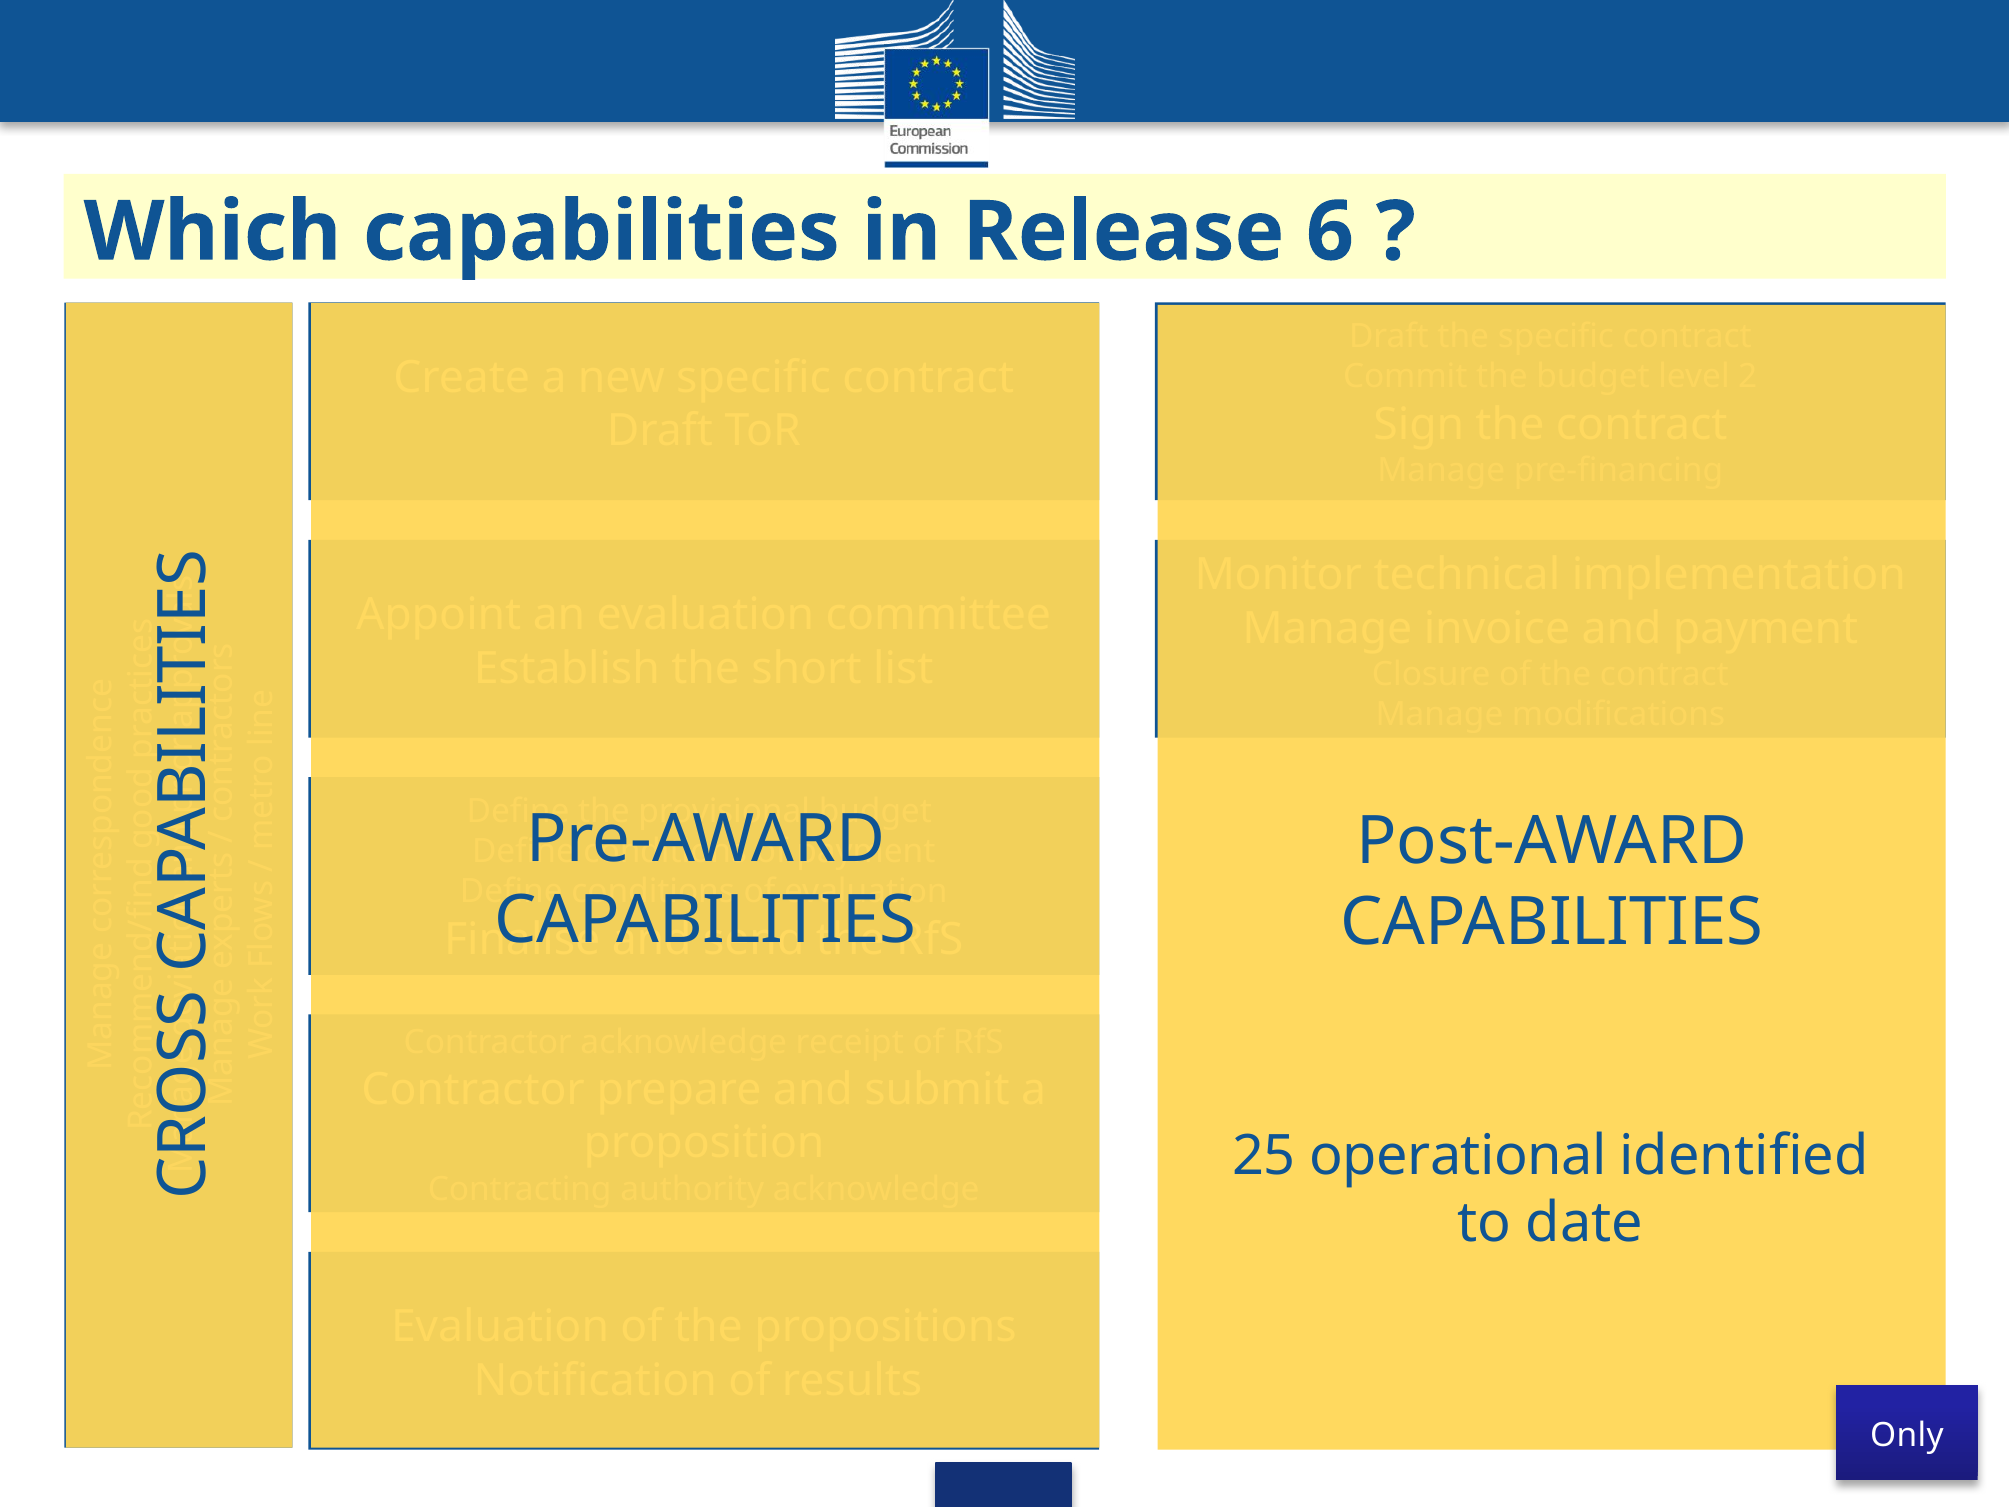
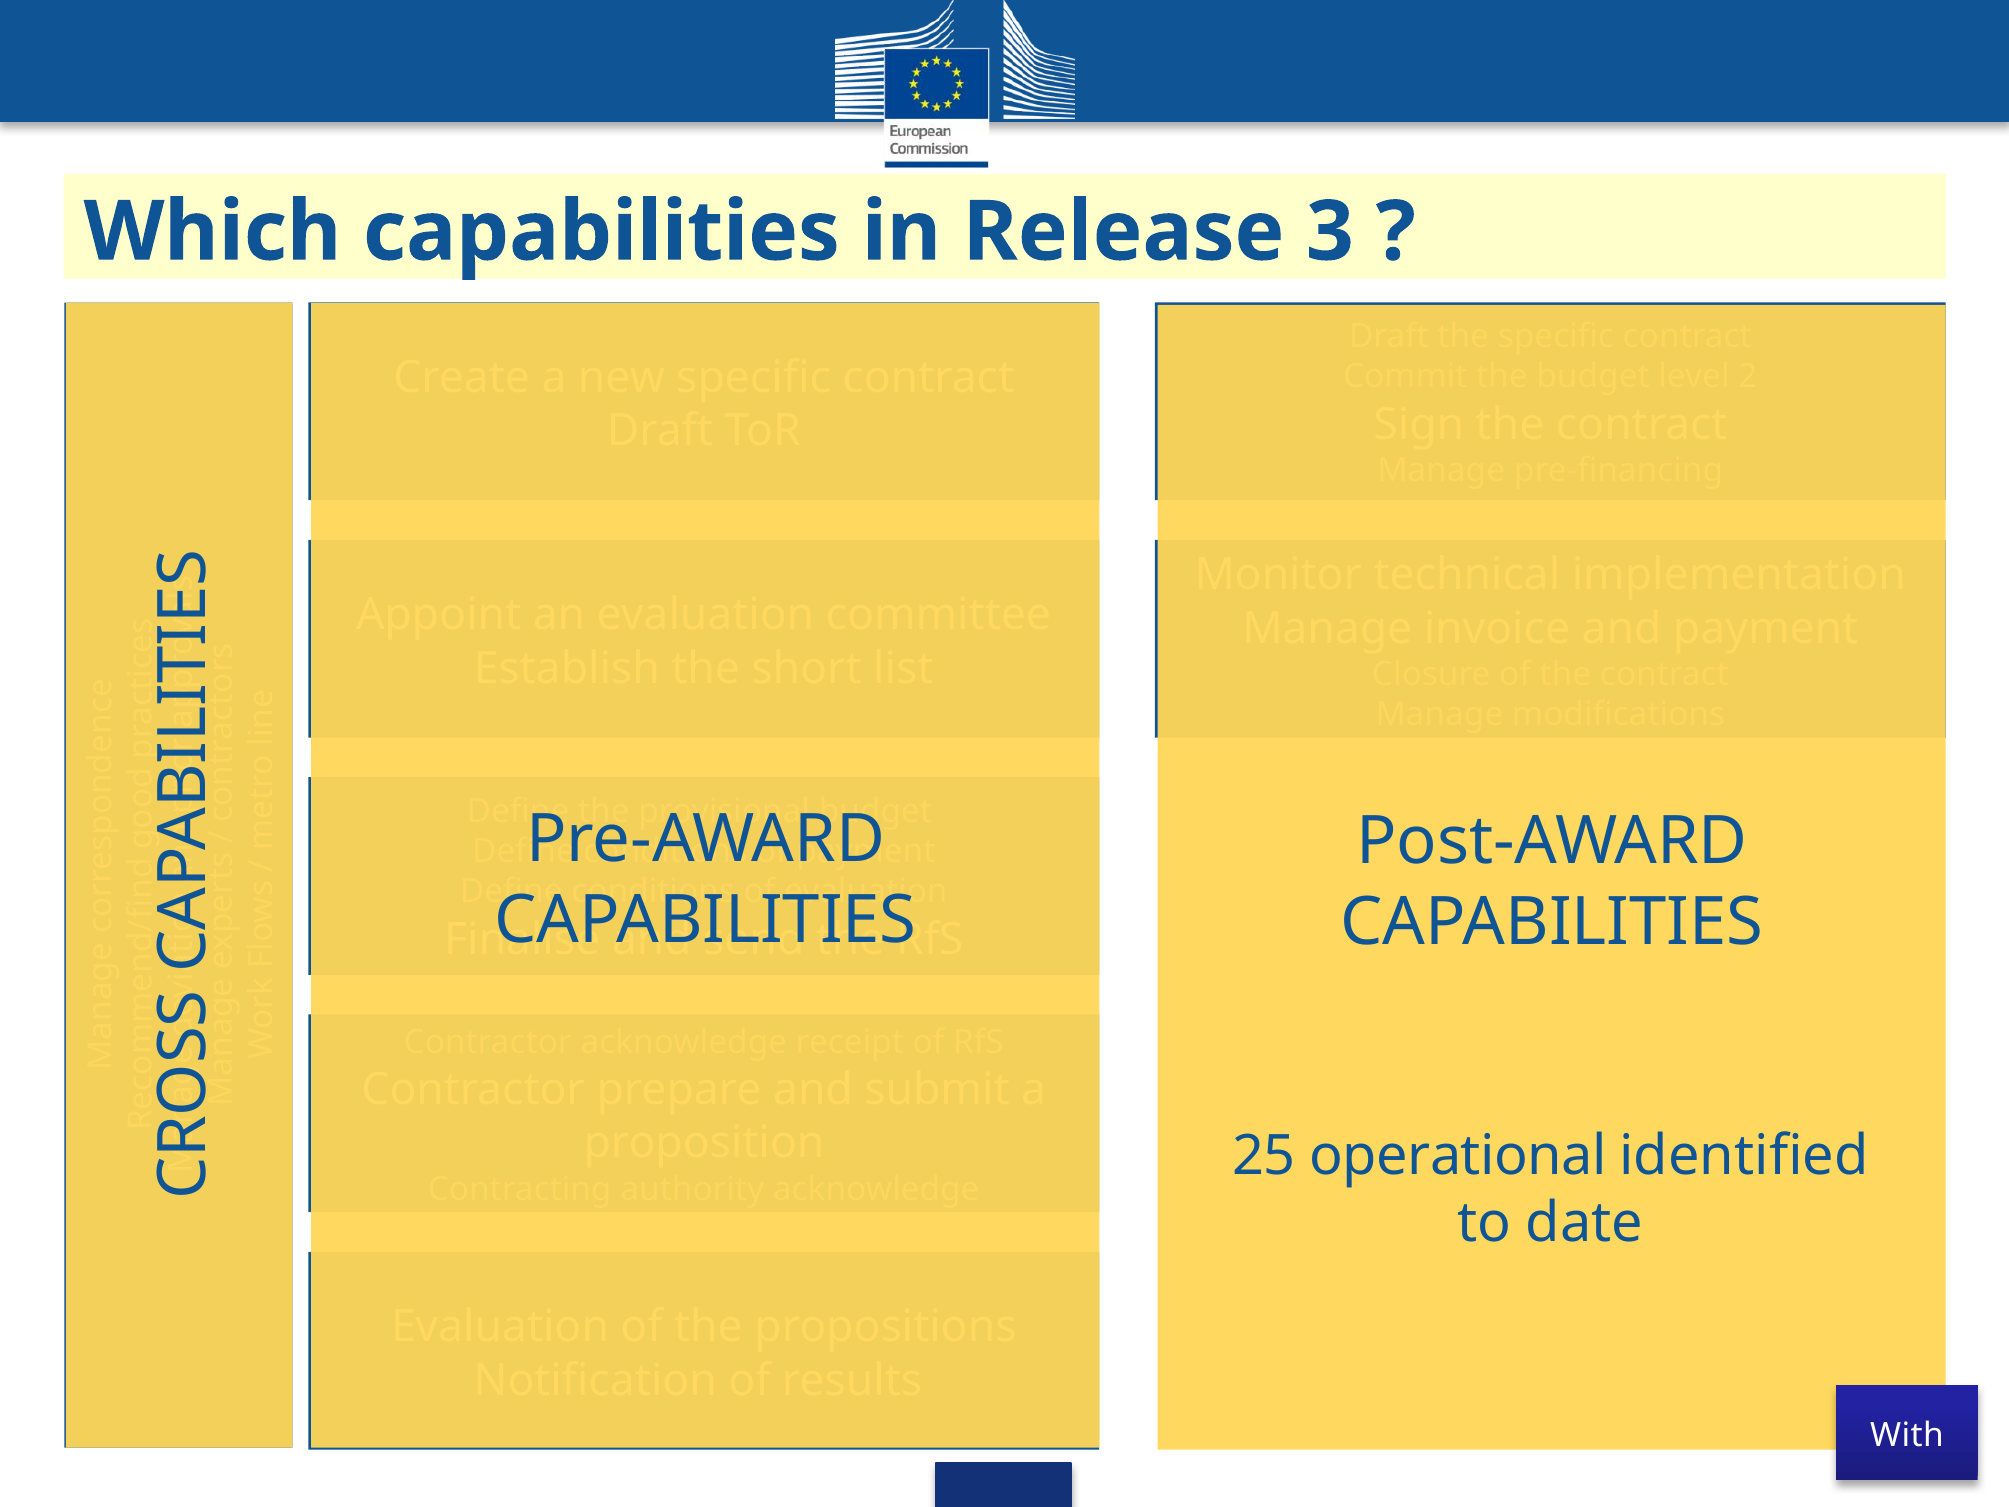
6: 6 -> 3
Only: Only -> With
